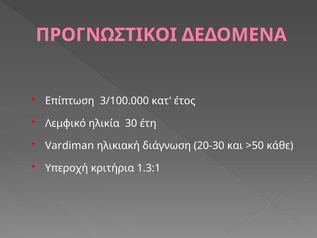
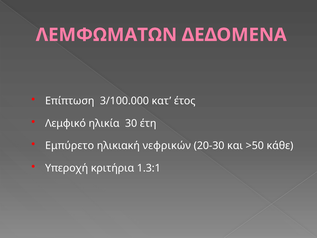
ΠΡΟΓΝΩΣΤΙΚΟΙ: ΠΡΟΓΝΩΣΤΙΚΟΙ -> ΛΕΜΦΩΜΑΤΩΝ
Vardiman: Vardiman -> Εμπύρετο
διάγνωση: διάγνωση -> νεφρικών
